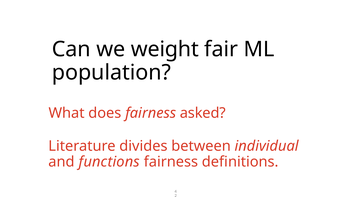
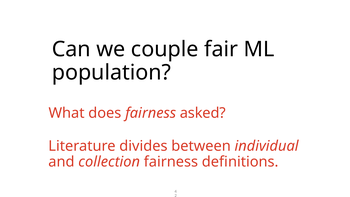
weight: weight -> couple
functions: functions -> collection
